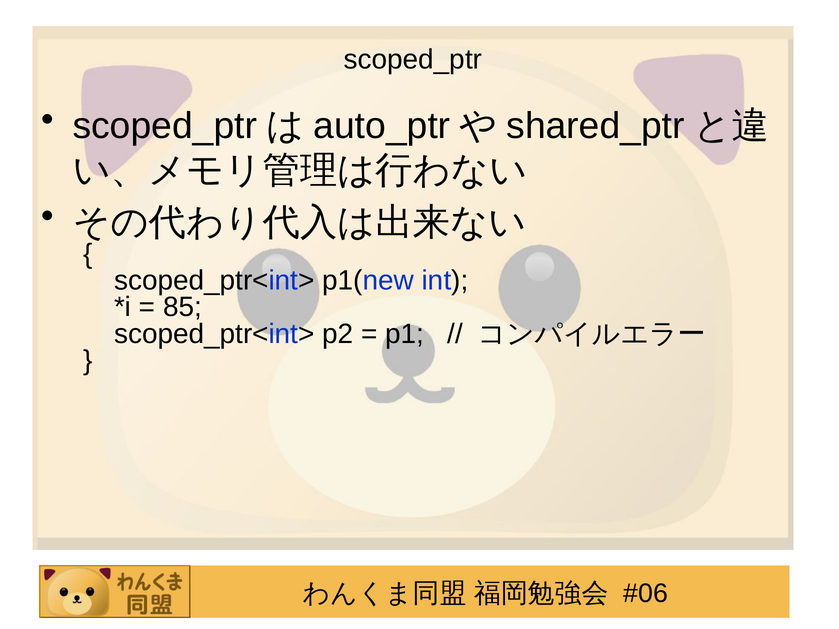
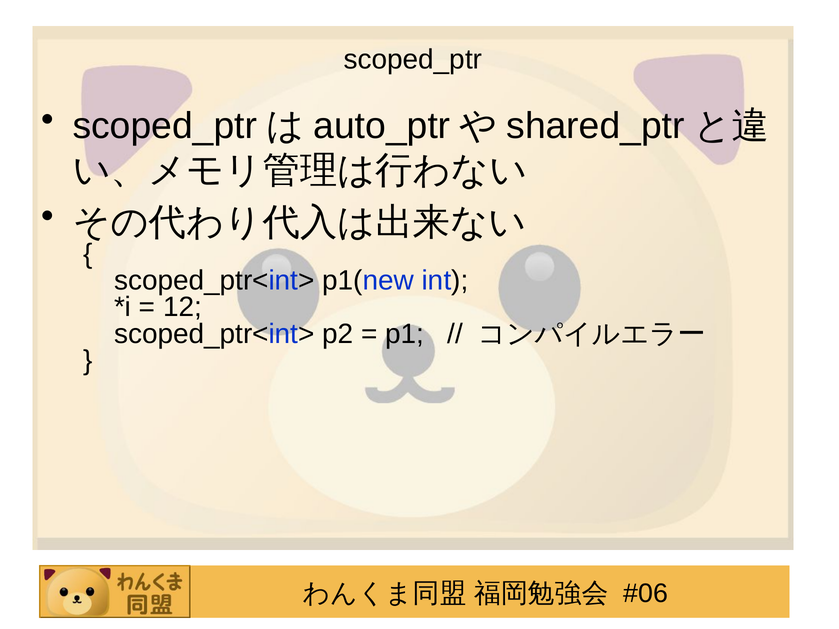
85: 85 -> 12
